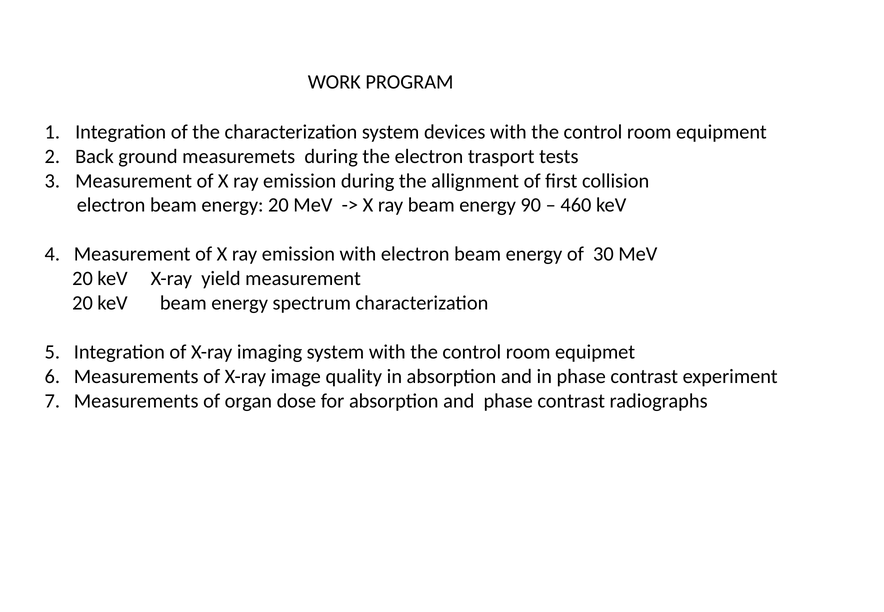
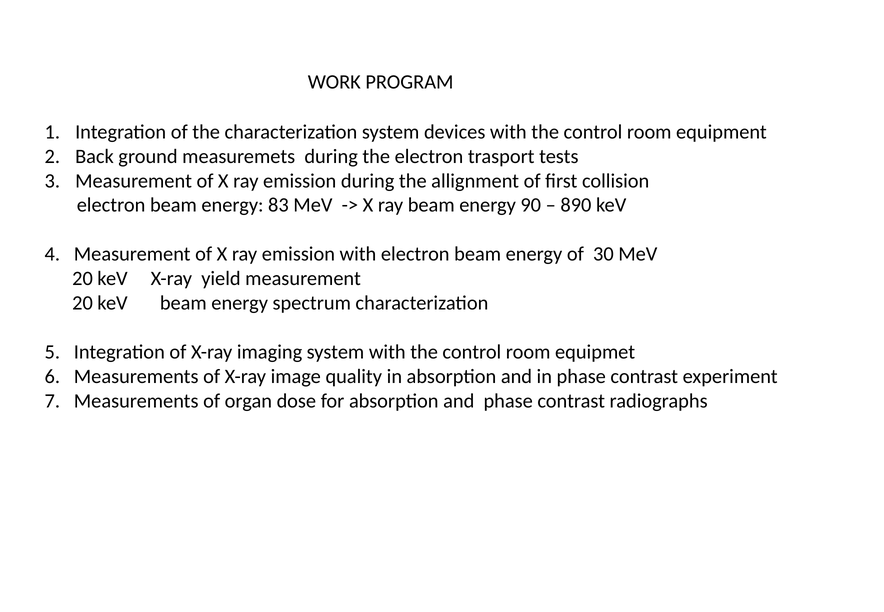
energy 20: 20 -> 83
460: 460 -> 890
